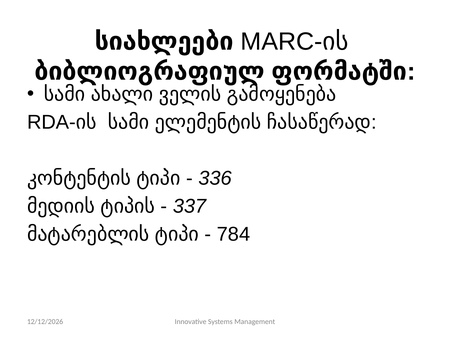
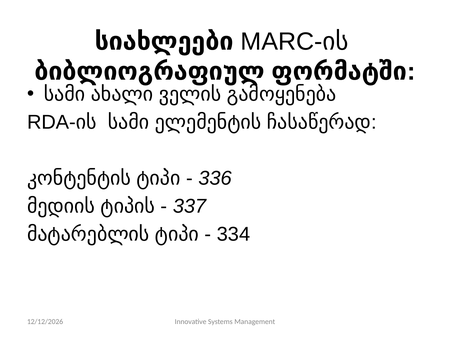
784: 784 -> 334
